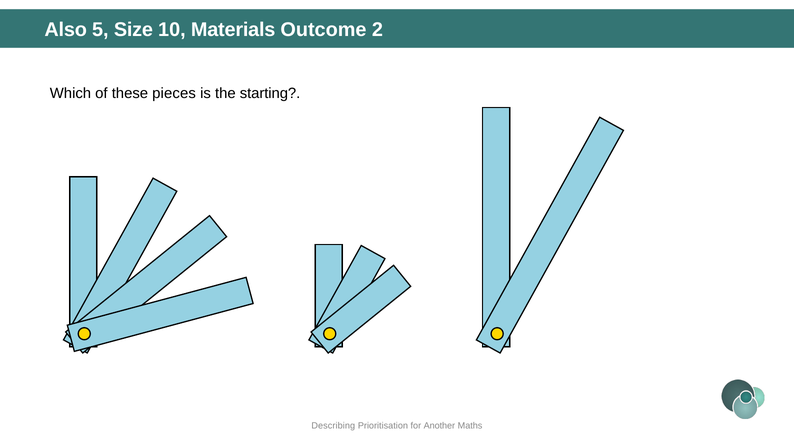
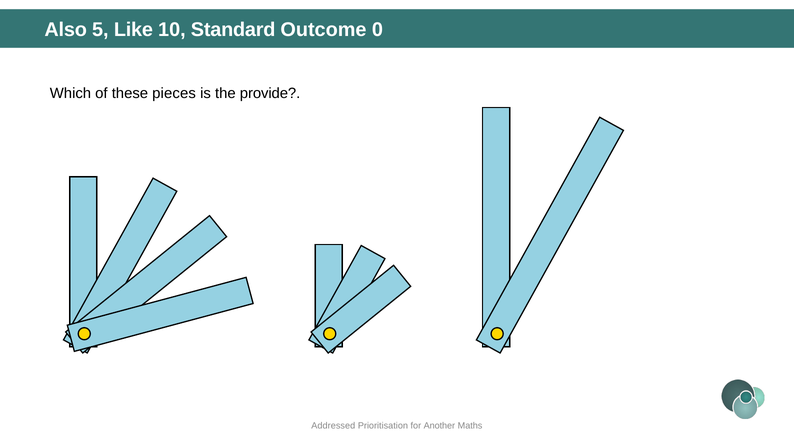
Size: Size -> Like
Materials: Materials -> Standard
2: 2 -> 0
starting: starting -> provide
Describing: Describing -> Addressed
